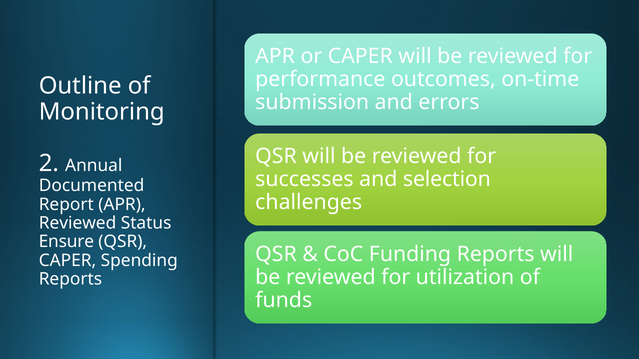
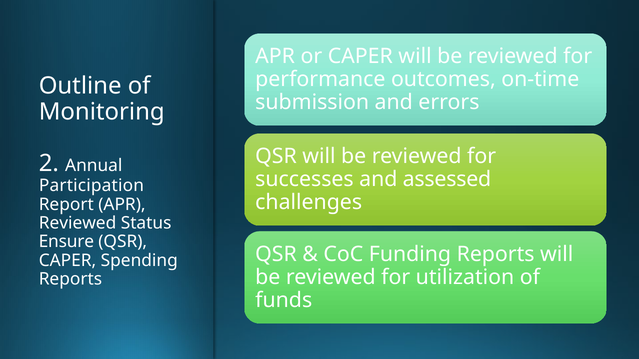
selection: selection -> assessed
Documented: Documented -> Participation
